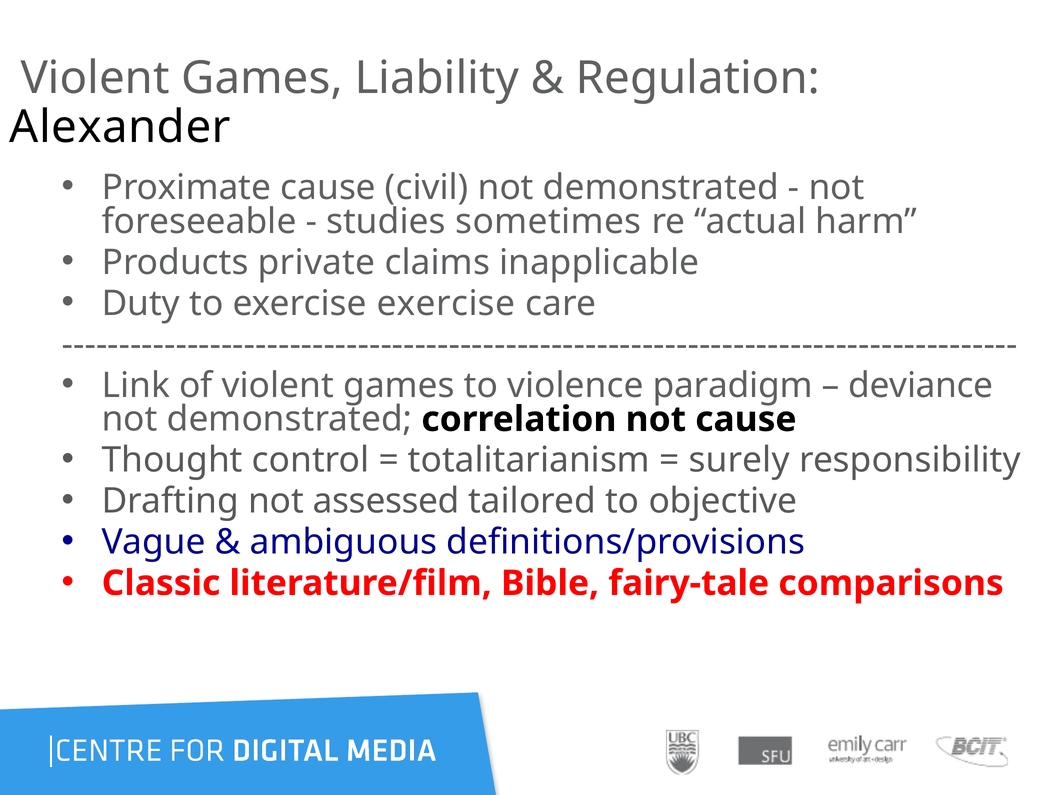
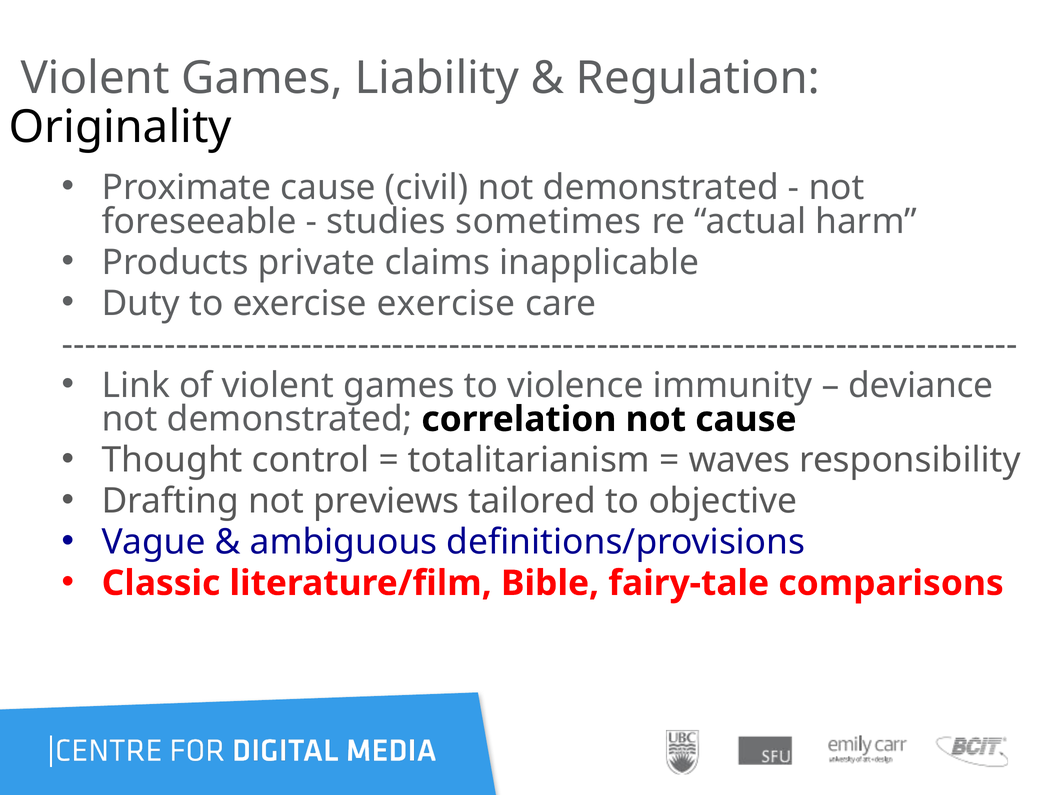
Alexander: Alexander -> Originality
paradigm: paradigm -> immunity
surely: surely -> waves
assessed: assessed -> previews
